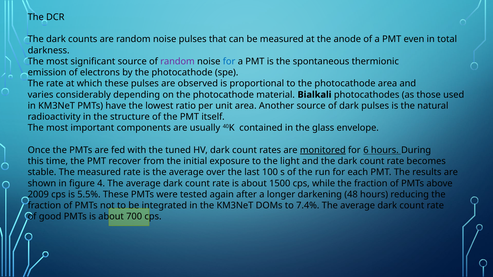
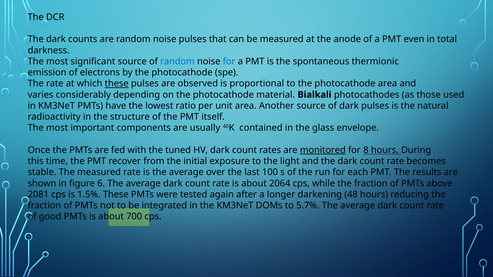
random at (177, 61) colour: purple -> blue
these at (117, 84) underline: none -> present
6: 6 -> 8
4: 4 -> 6
1500: 1500 -> 2064
2009: 2009 -> 2081
5.5%: 5.5% -> 1.5%
7.4%: 7.4% -> 5.7%
